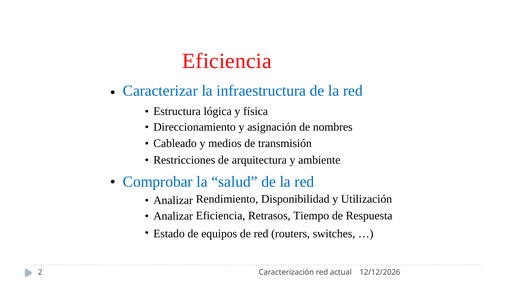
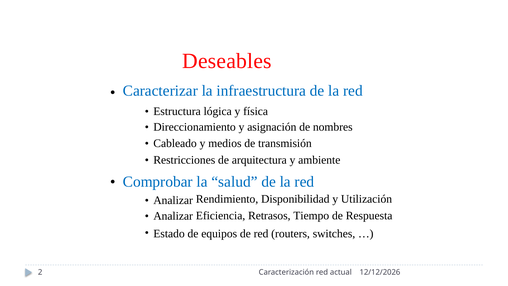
Eficiencia at (227, 61): Eficiencia -> Deseables
